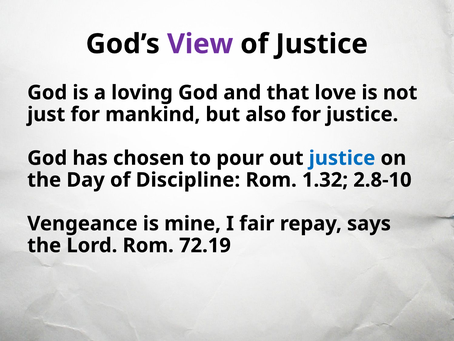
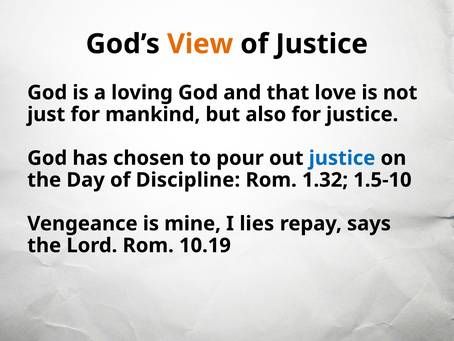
View colour: purple -> orange
2.8-10: 2.8-10 -> 1.5-10
fair: fair -> lies
72.19: 72.19 -> 10.19
